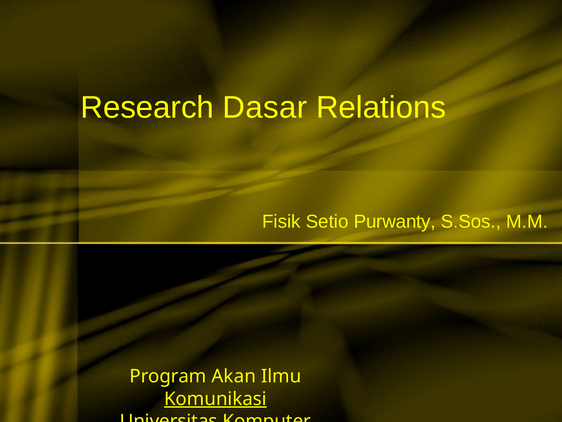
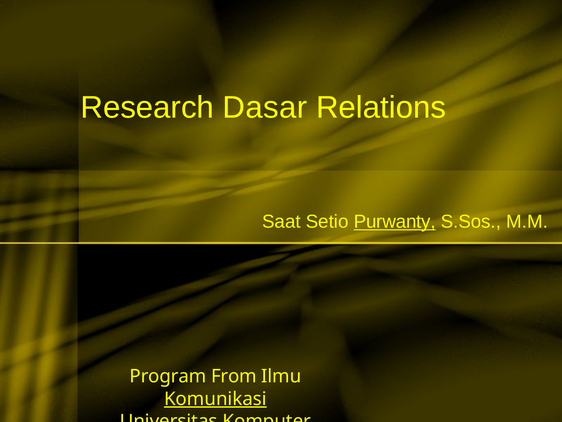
Fisik: Fisik -> Saat
Purwanty underline: none -> present
Akan: Akan -> From
